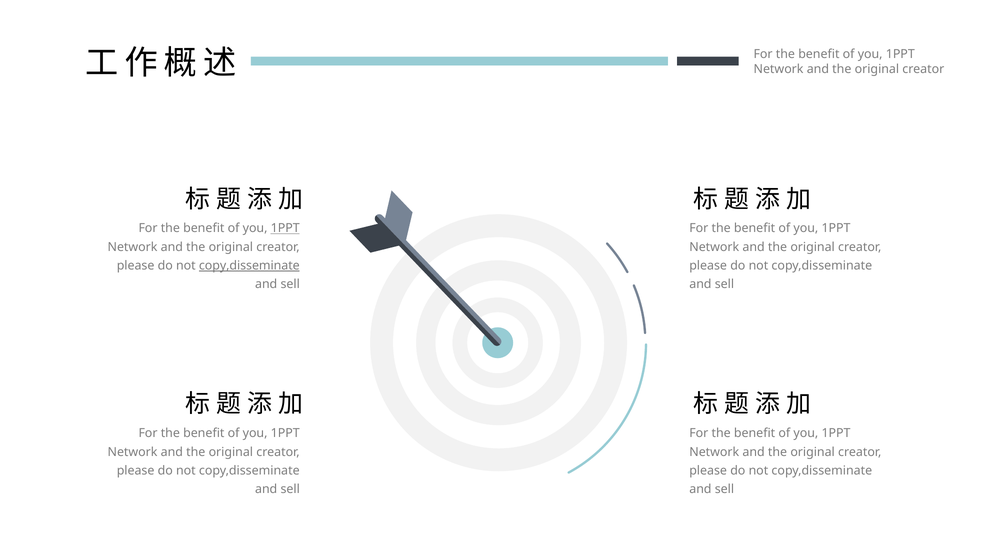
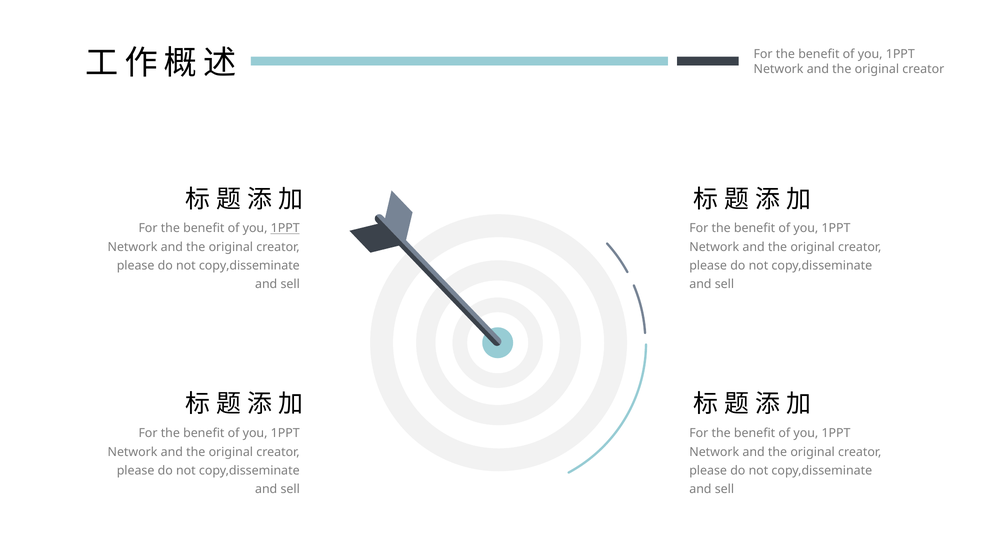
copy,disseminate at (249, 266) underline: present -> none
